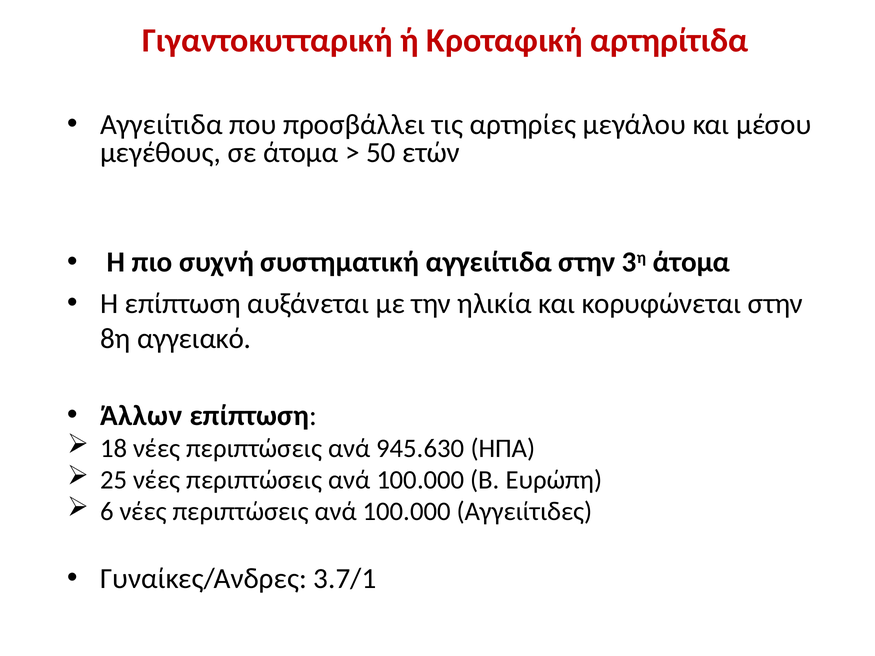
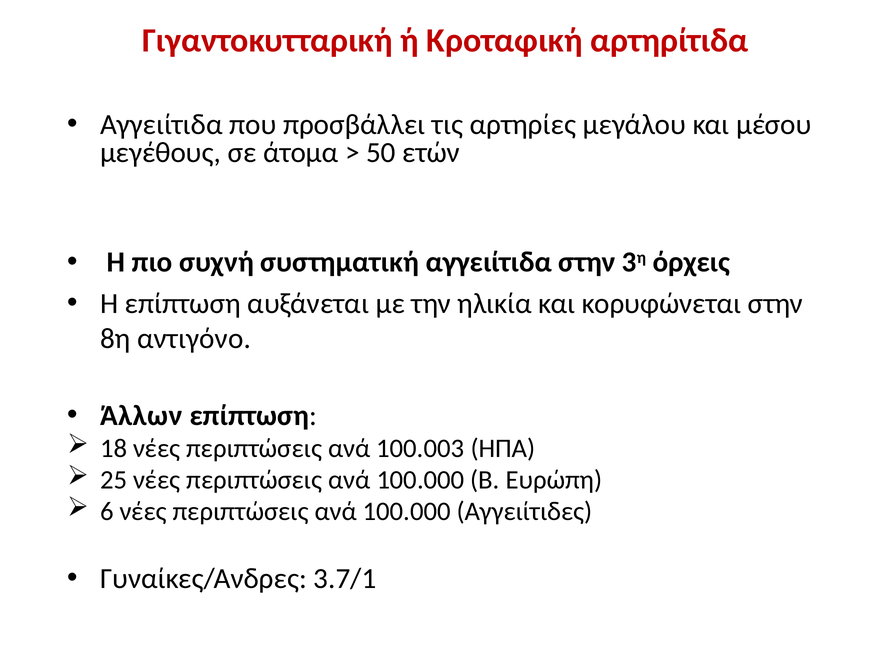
3η άτομα: άτομα -> όρχεις
αγγειακό: αγγειακό -> αντιγόνο
945.630: 945.630 -> 100.003
